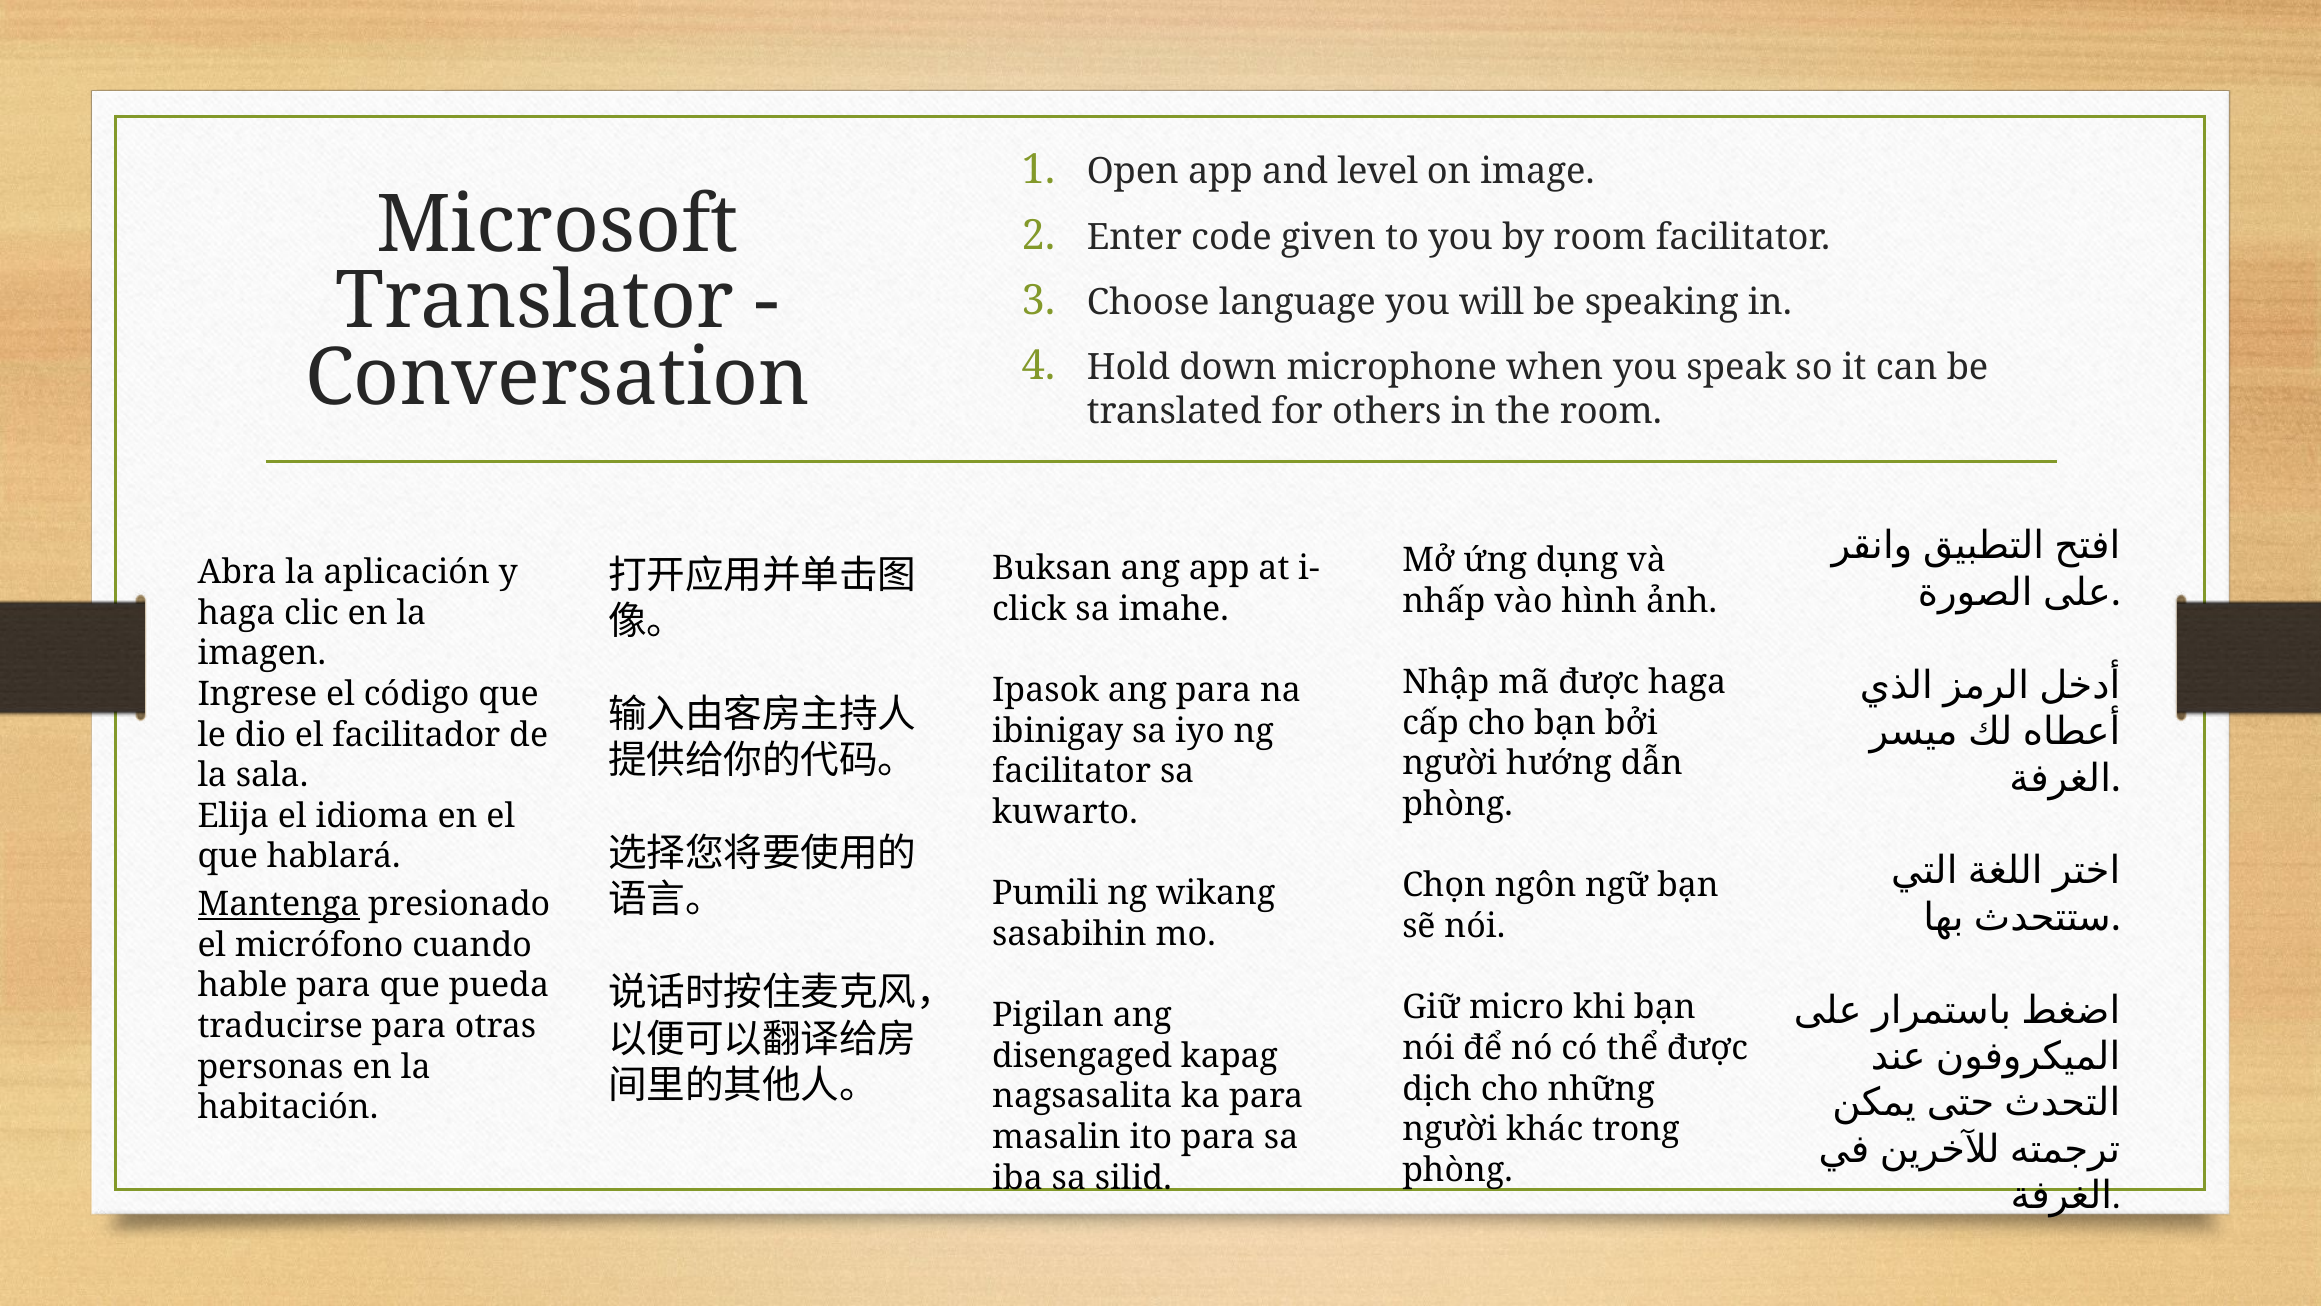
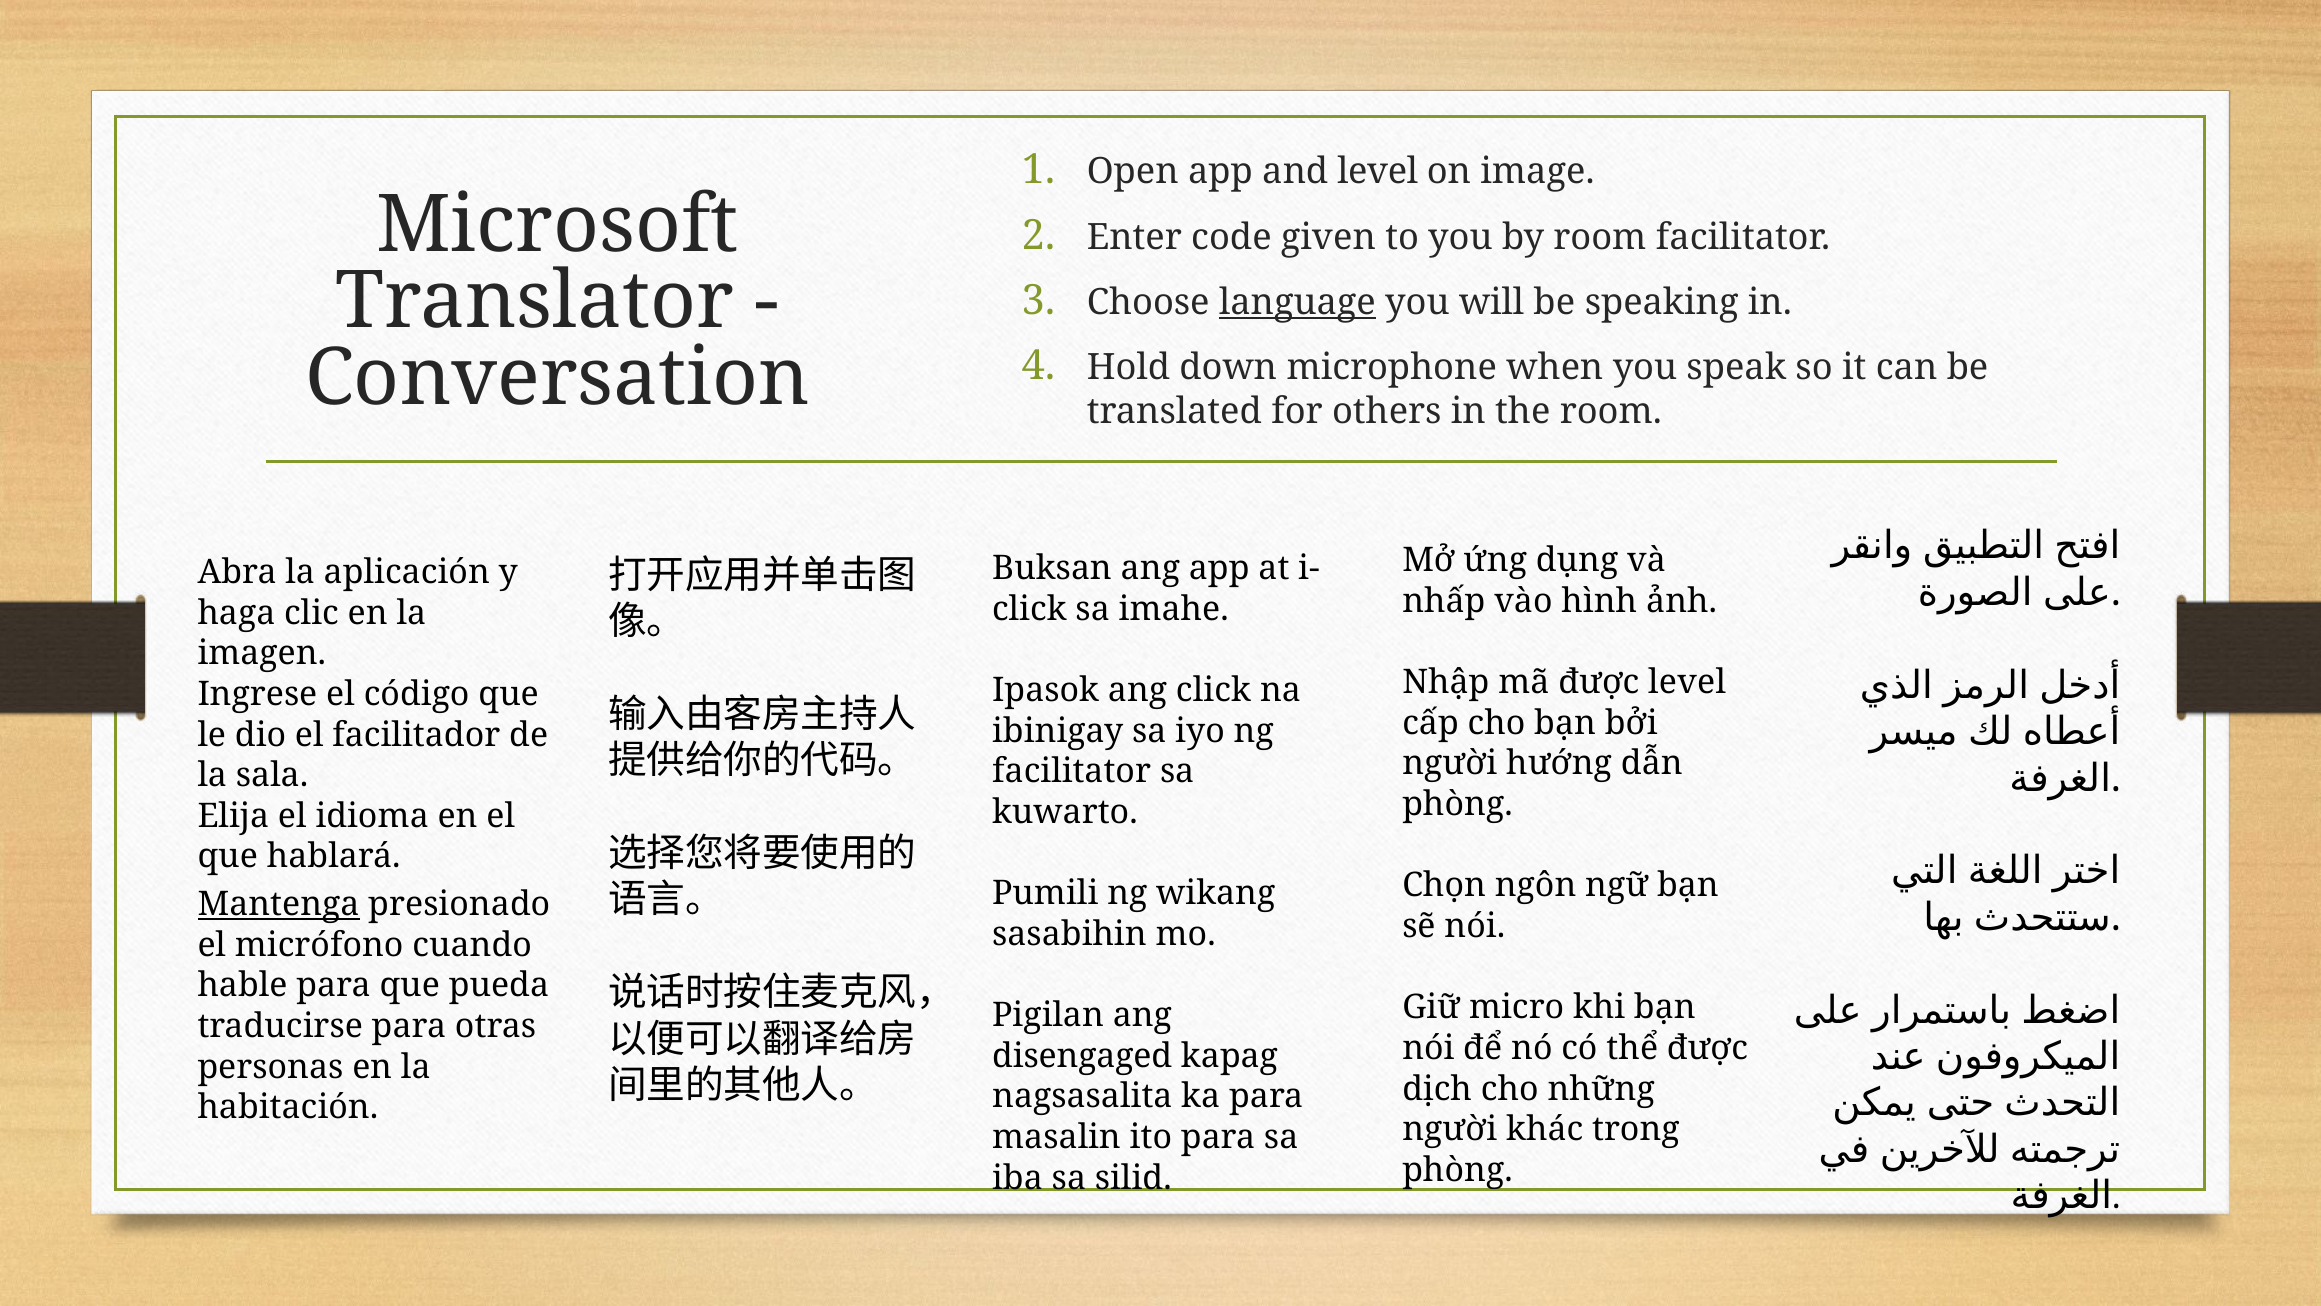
language underline: none -> present
được haga: haga -> level
ang para: para -> click
